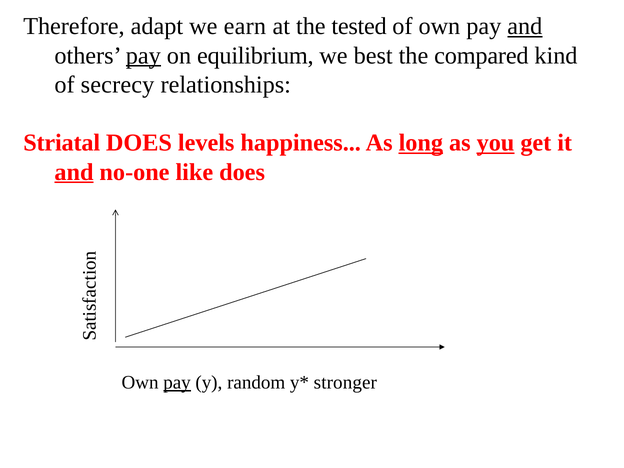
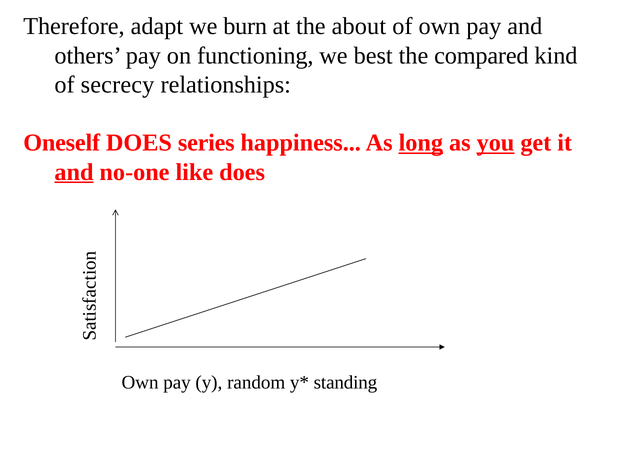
earn: earn -> burn
tested: tested -> about
and at (525, 26) underline: present -> none
pay at (143, 55) underline: present -> none
equilibrium: equilibrium -> functioning
Striatal: Striatal -> Oneself
levels: levels -> series
pay at (177, 383) underline: present -> none
stronger: stronger -> standing
